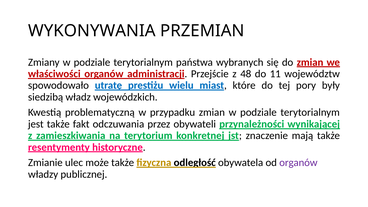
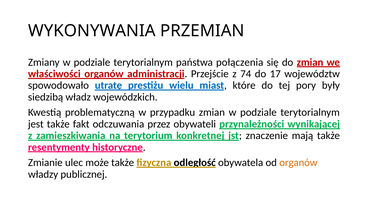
wybranych: wybranych -> połączenia
48: 48 -> 74
11: 11 -> 17
organów at (298, 163) colour: purple -> orange
